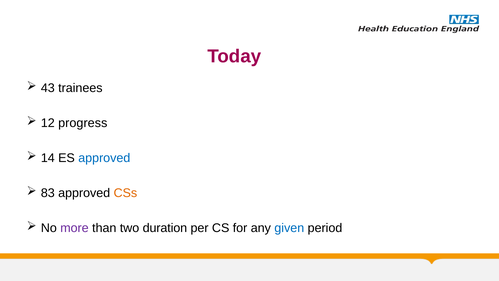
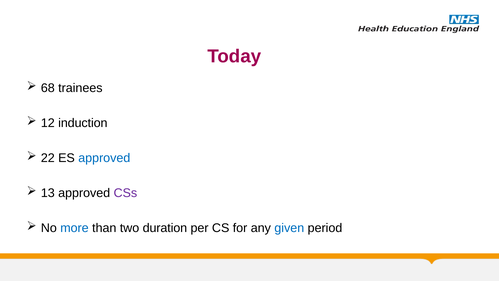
43: 43 -> 68
progress: progress -> induction
14: 14 -> 22
83: 83 -> 13
CSs colour: orange -> purple
more colour: purple -> blue
